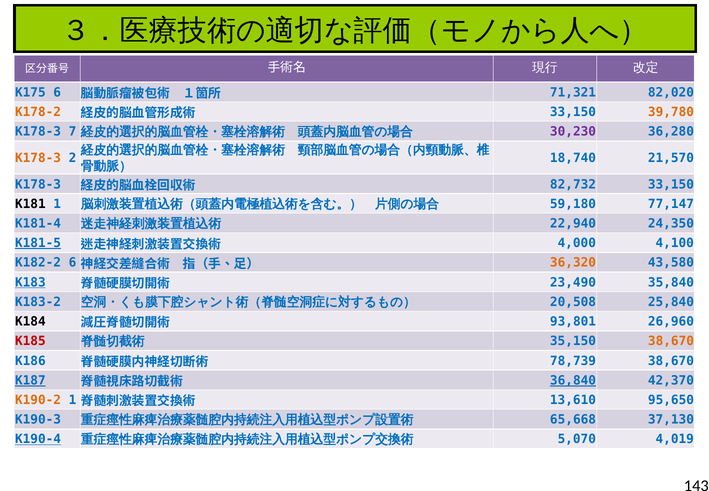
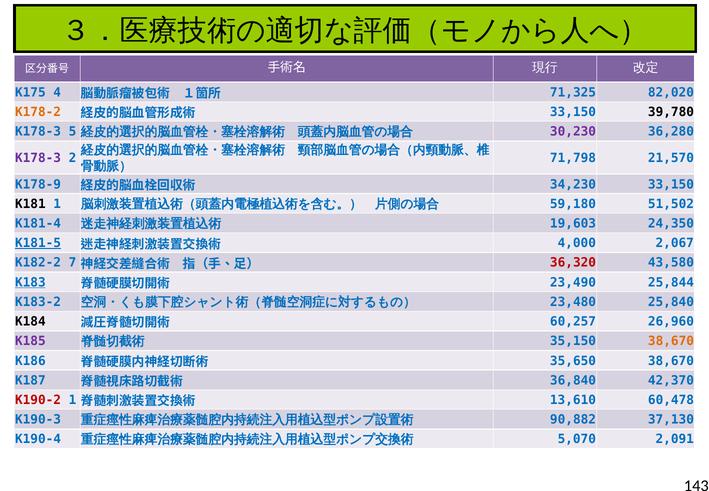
K175 6: 6 -> 4
71,321: 71,321 -> 71,325
39,780 colour: orange -> black
7: 7 -> 5
K178-3 at (38, 158) colour: orange -> purple
18,740: 18,740 -> 71,798
K178-3 at (38, 184): K178-3 -> K178-9
82,732: 82,732 -> 34,230
77,147: 77,147 -> 51,502
22,940: 22,940 -> 19,603
4,100: 4,100 -> 2,067
K182-2 6: 6 -> 7
36,320 colour: orange -> red
35,840: 35,840 -> 25,844
20,508: 20,508 -> 23,480
93,801: 93,801 -> 60,257
K185 colour: red -> purple
78,739: 78,739 -> 35,650
K187 underline: present -> none
36,840 underline: present -> none
K190-2 colour: orange -> red
95,650: 95,650 -> 60,478
65,668: 65,668 -> 90,882
K190-4 underline: present -> none
4,019: 4,019 -> 2,091
